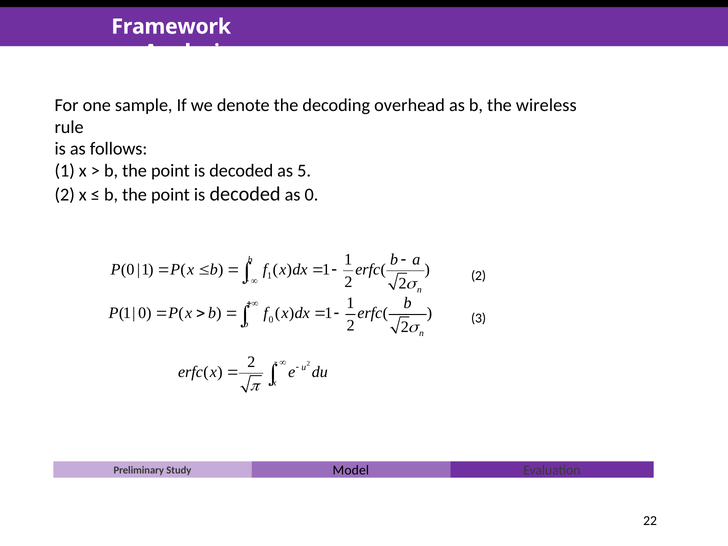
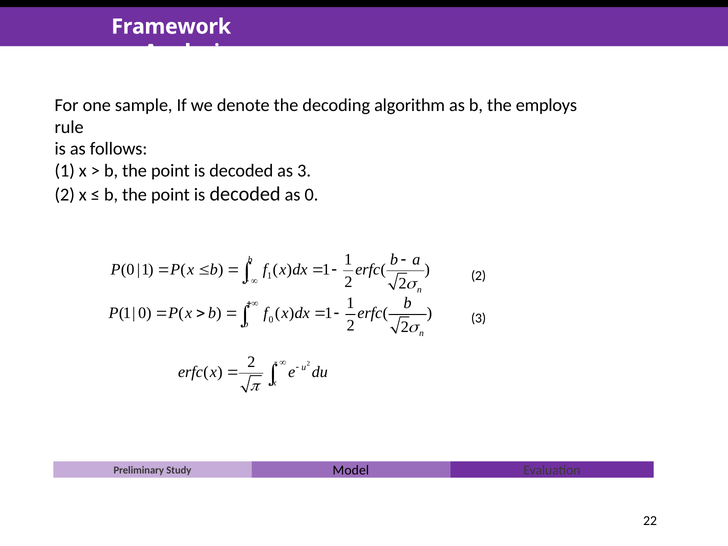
overhead: overhead -> algorithm
wireless: wireless -> employs
as 5: 5 -> 3
